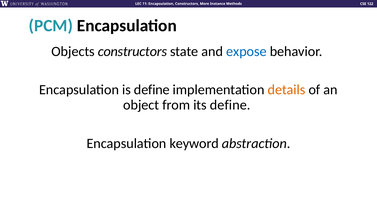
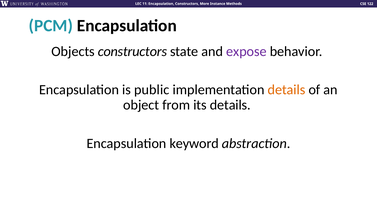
expose colour: blue -> purple
is define: define -> public
its define: define -> details
